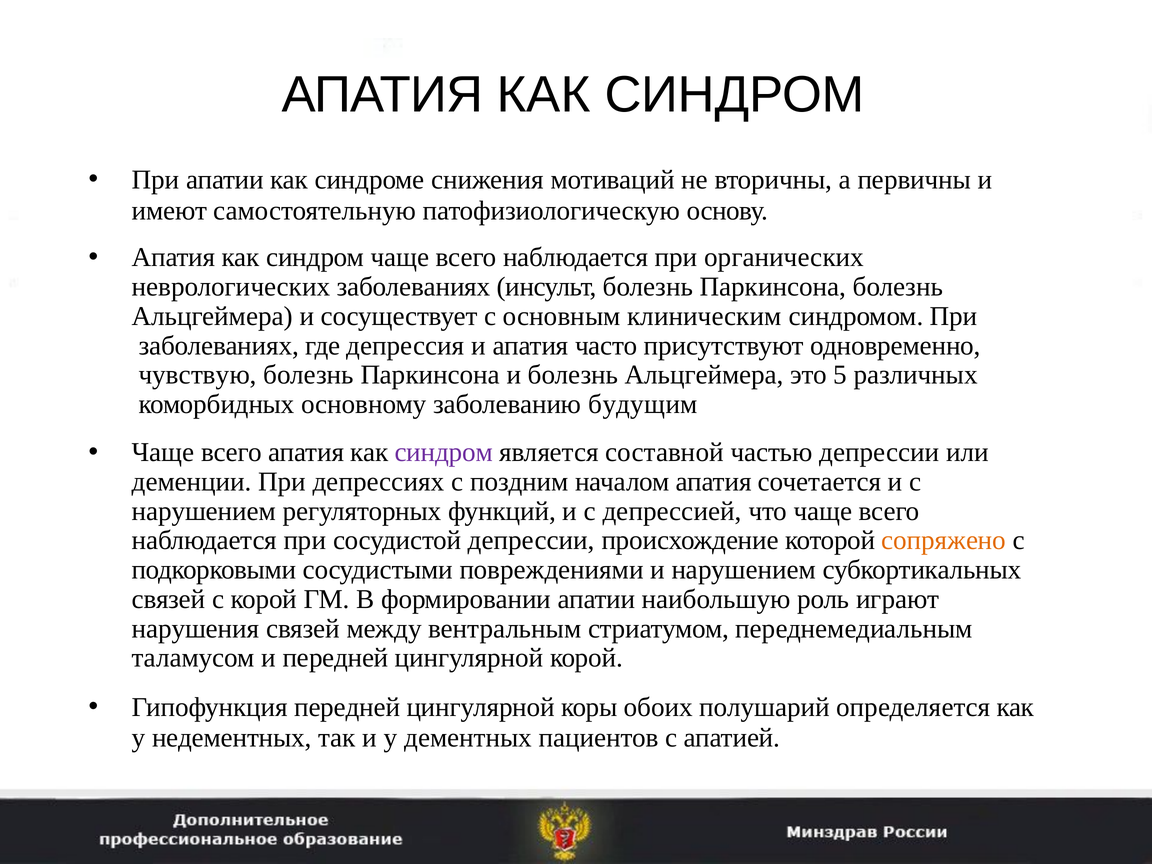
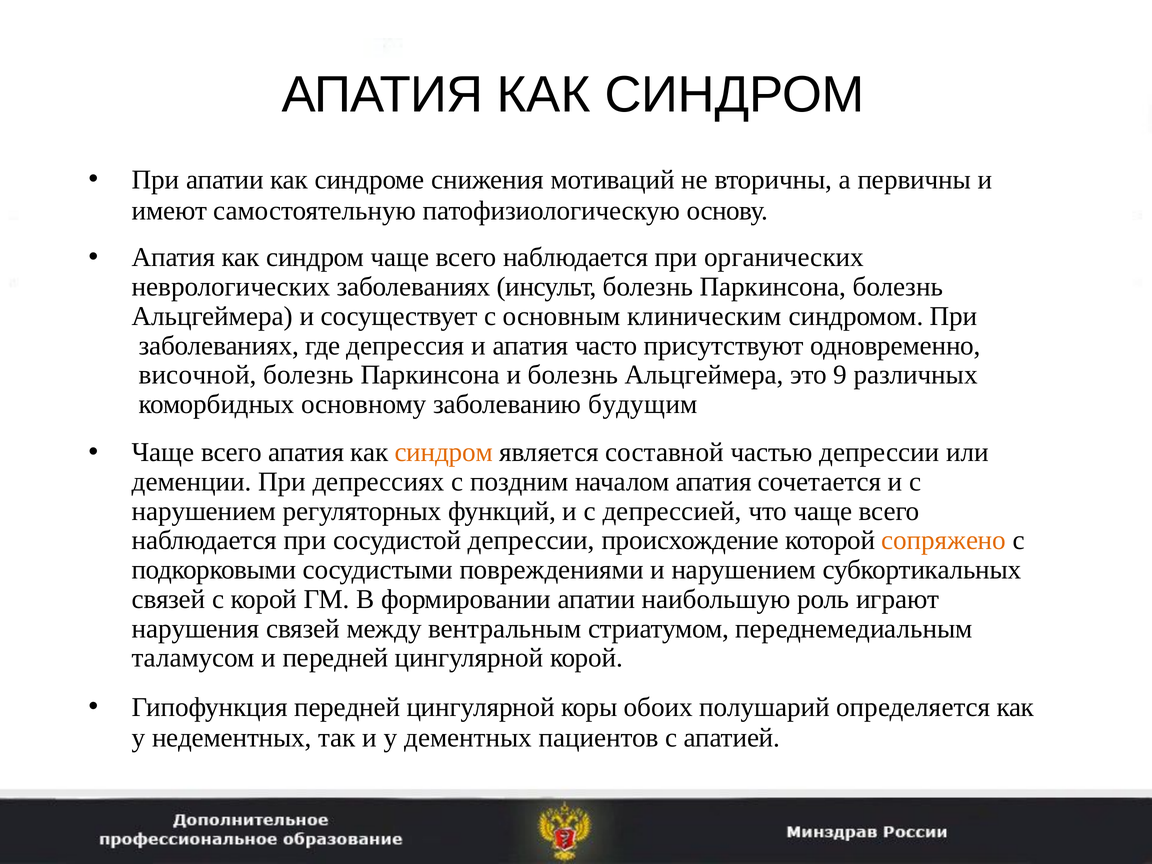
чувствую: чувствую -> височной
5: 5 -> 9
синдром at (444, 452) colour: purple -> orange
